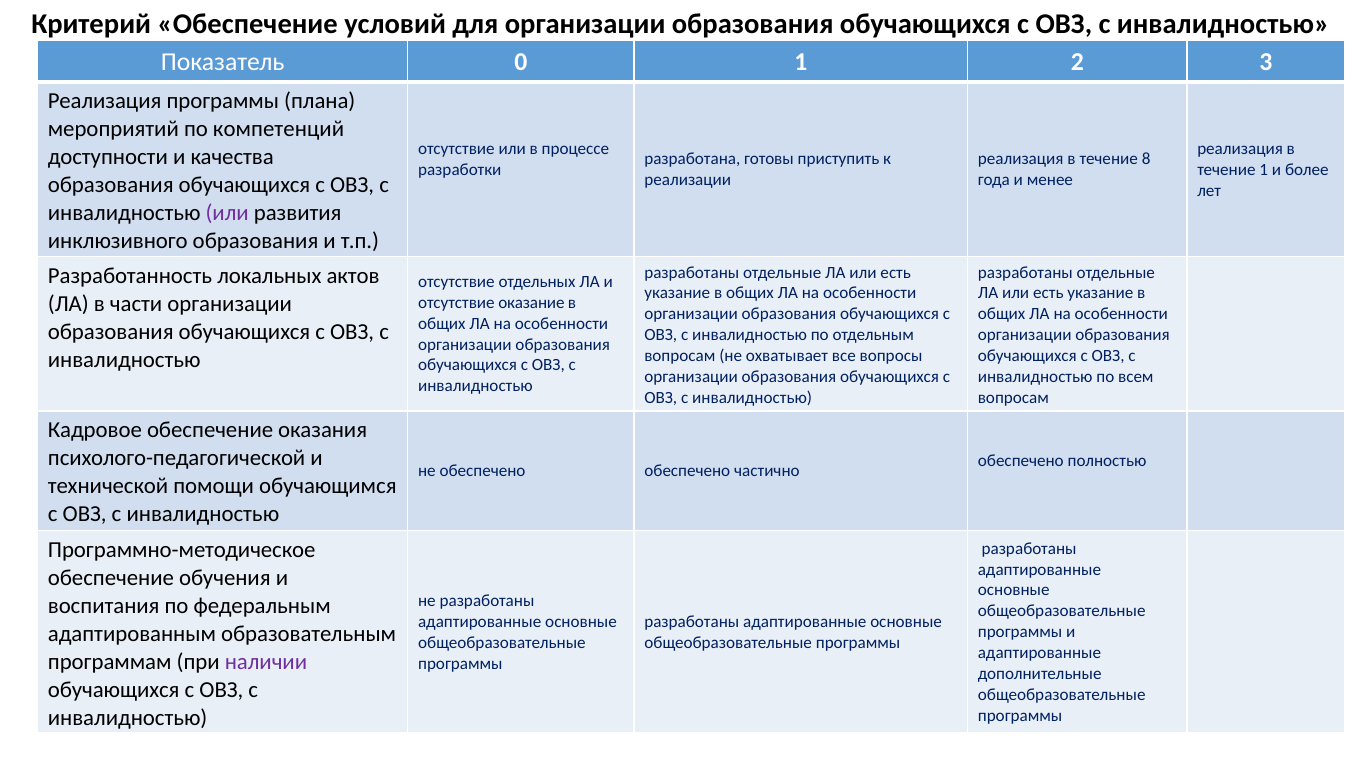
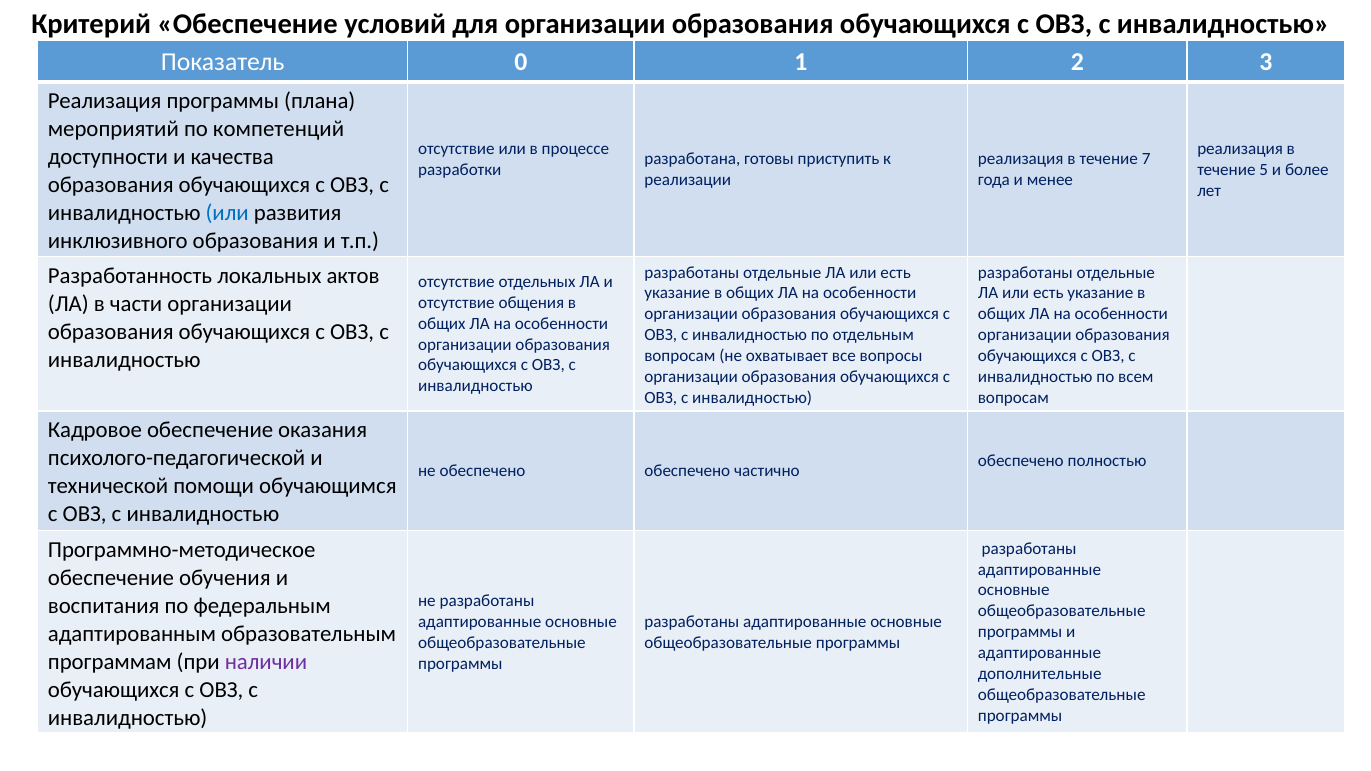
8: 8 -> 7
течение 1: 1 -> 5
или at (227, 213) colour: purple -> blue
оказание: оказание -> общения
